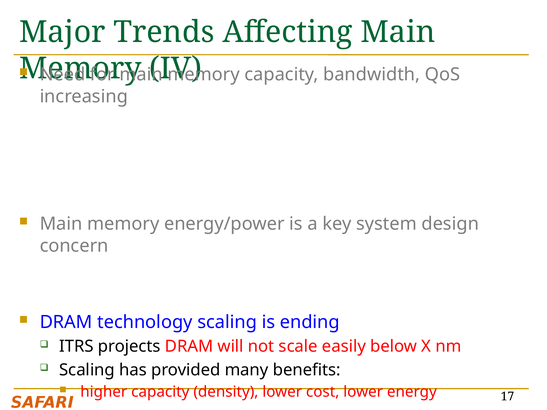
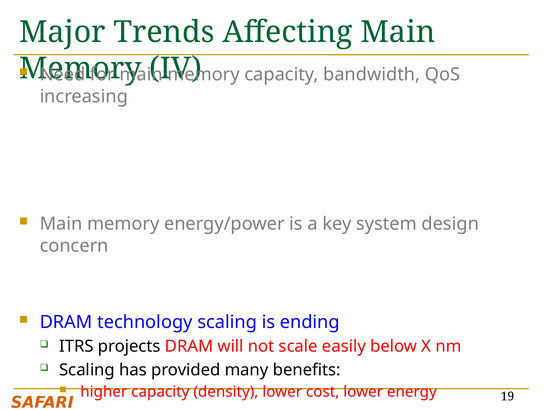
17: 17 -> 19
